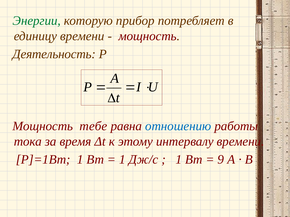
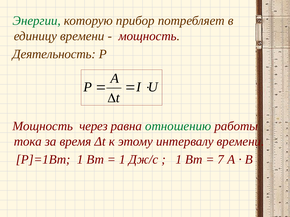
тебе: тебе -> через
отношению colour: blue -> green
9: 9 -> 7
